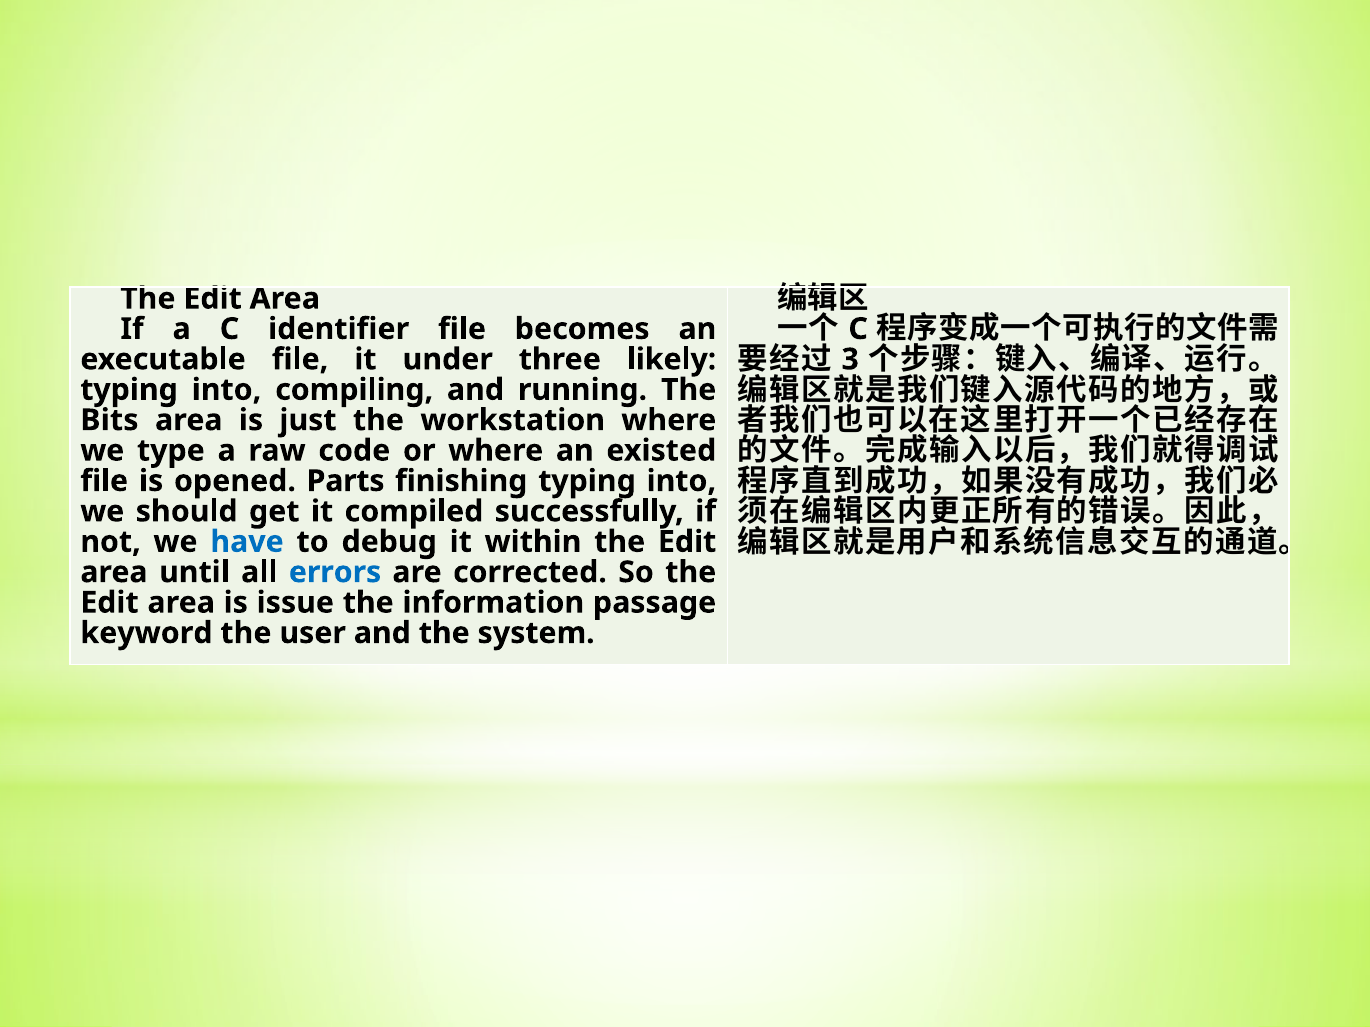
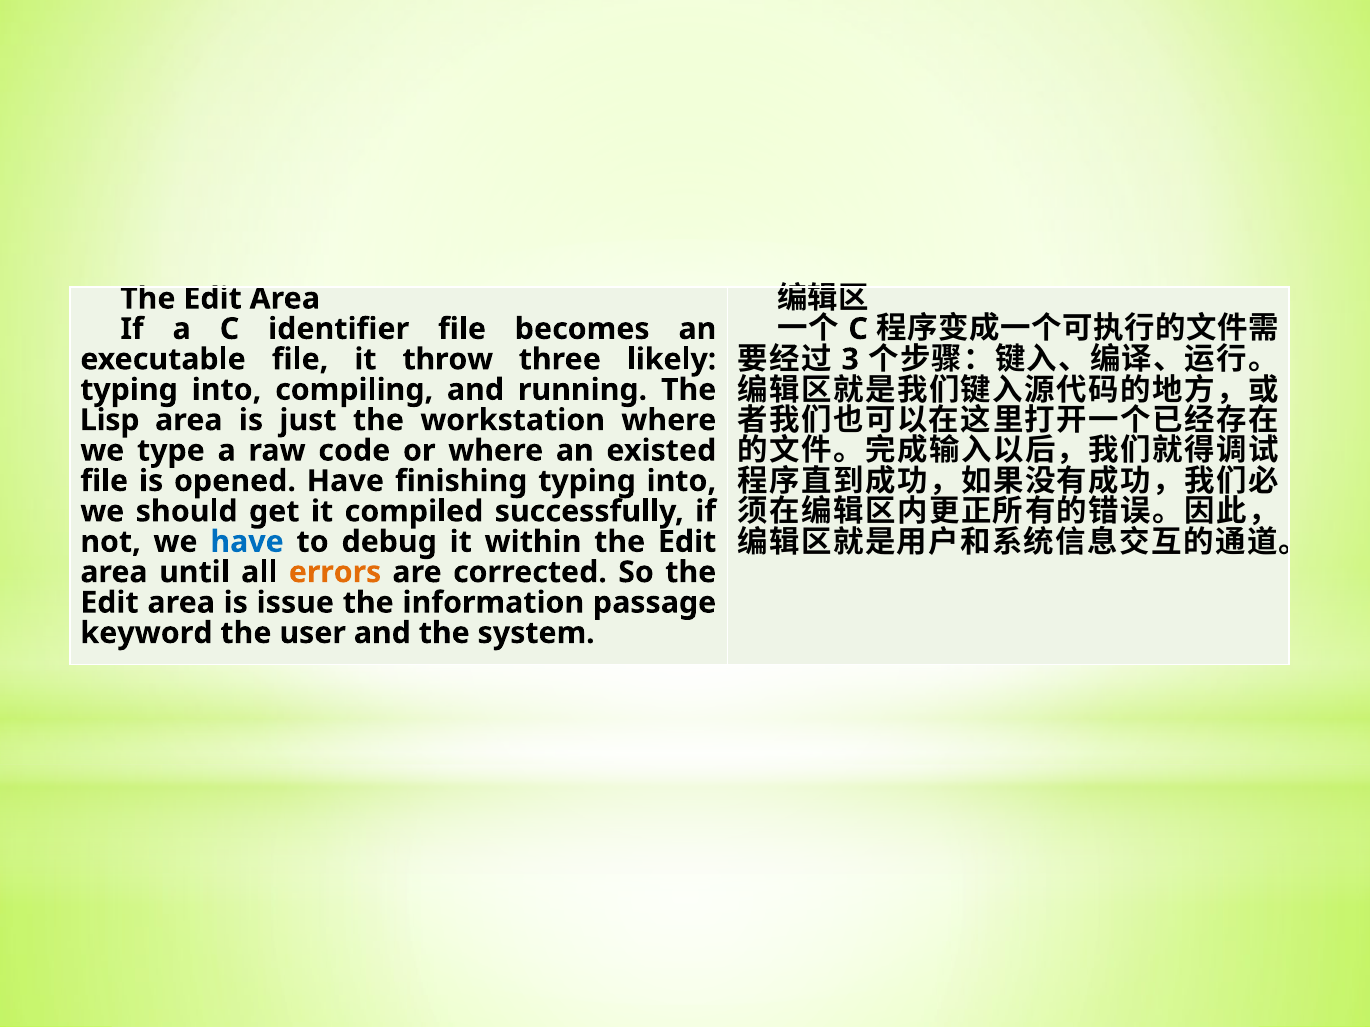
under: under -> throw
Bits: Bits -> Lisp
opened Parts: Parts -> Have
errors colour: blue -> orange
